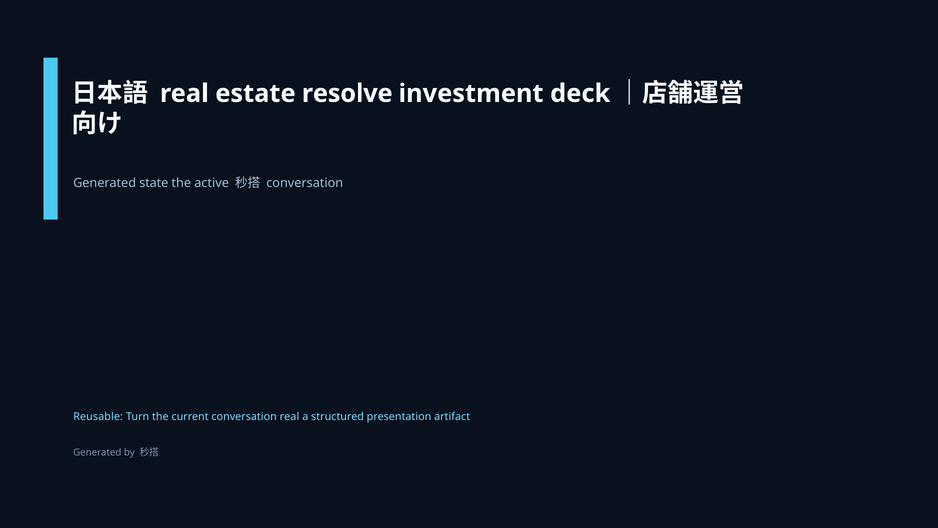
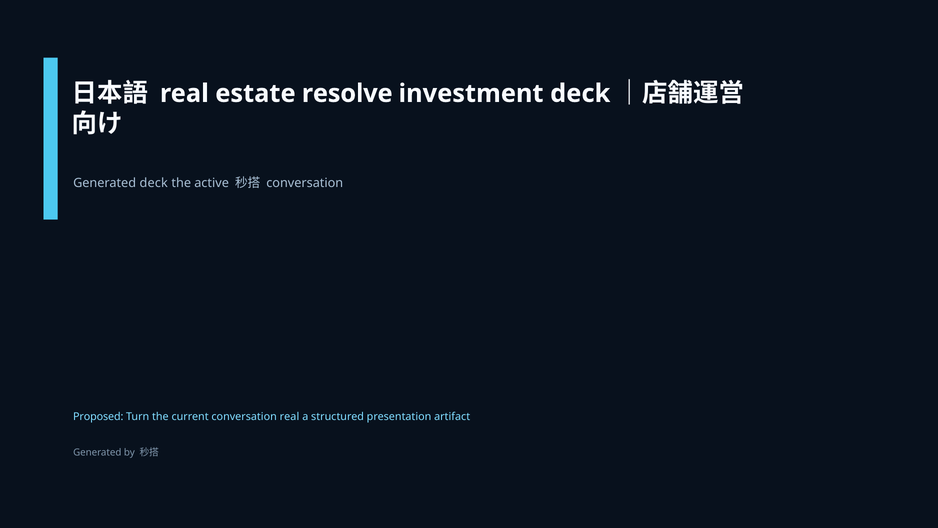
Generated state: state -> deck
Reusable: Reusable -> Proposed
